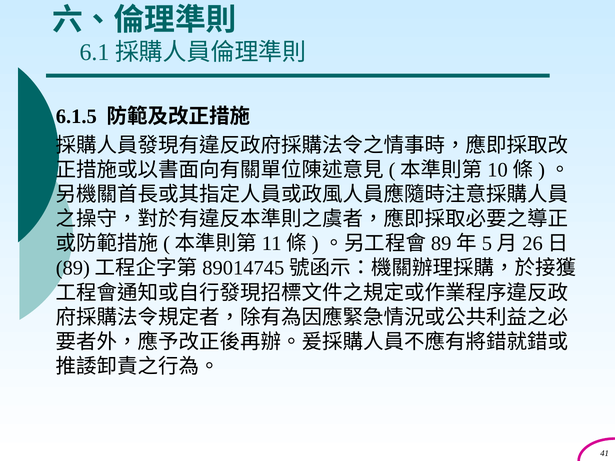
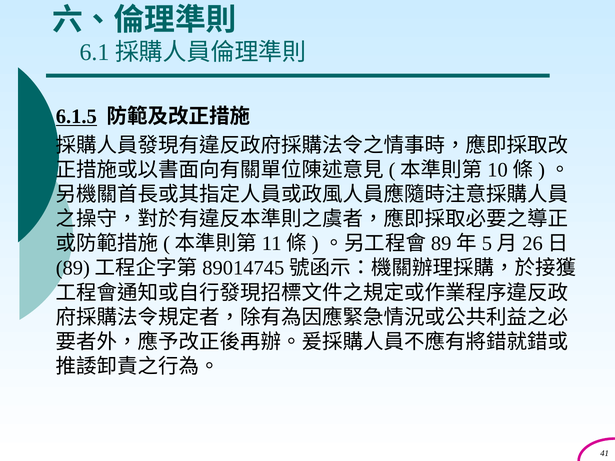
6.1.5 underline: none -> present
